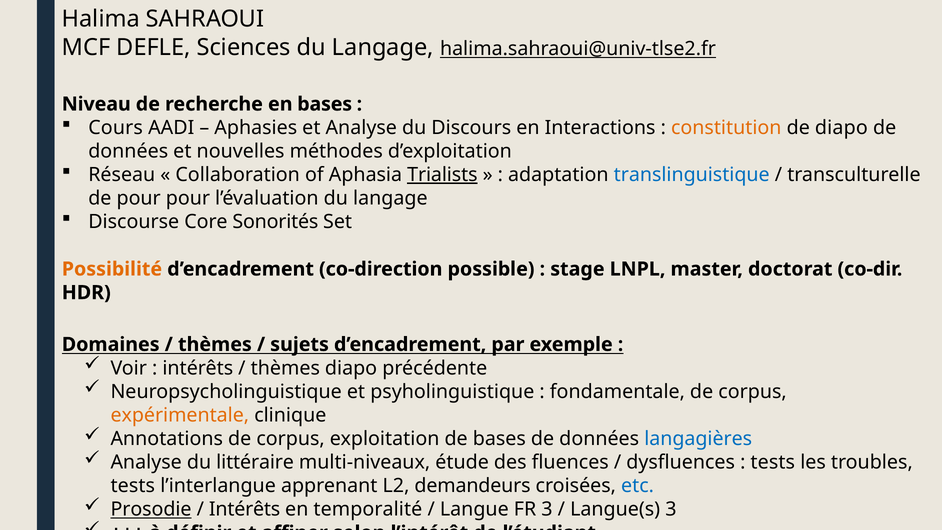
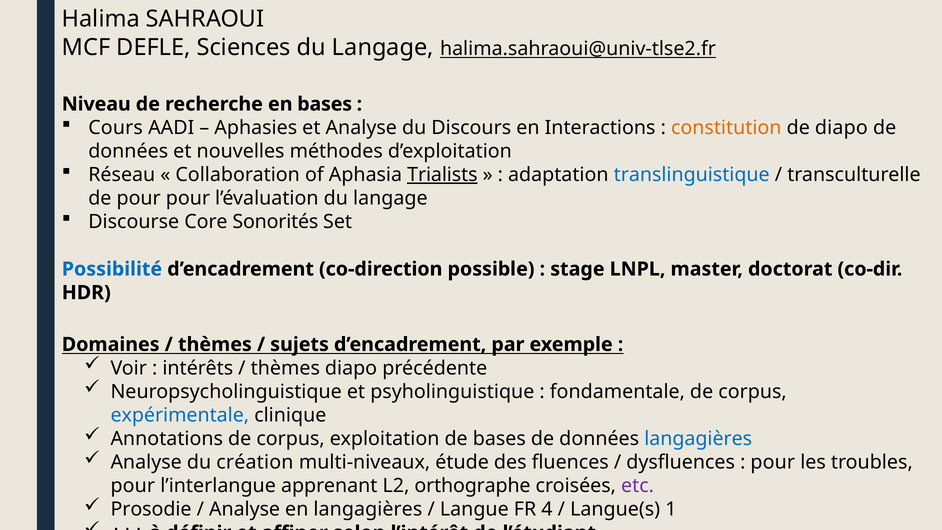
Possibilité colour: orange -> blue
expérimentale colour: orange -> blue
littéraire: littéraire -> création
tests at (773, 462): tests -> pour
tests at (133, 486): tests -> pour
demandeurs: demandeurs -> orthographe
etc colour: blue -> purple
Prosodie underline: present -> none
Intérêts at (245, 509): Intérêts -> Analyse
en temporalité: temporalité -> langagières
FR 3: 3 -> 4
Langue(s 3: 3 -> 1
